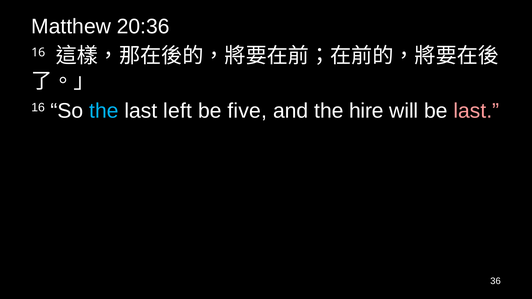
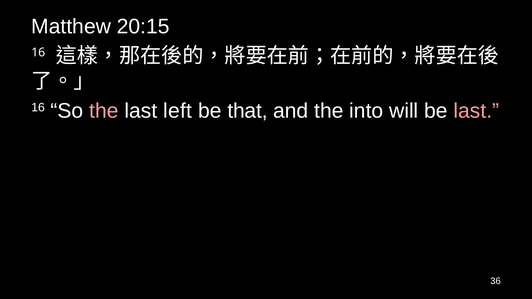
20:36: 20:36 -> 20:15
the at (104, 111) colour: light blue -> pink
five: five -> that
hire: hire -> into
